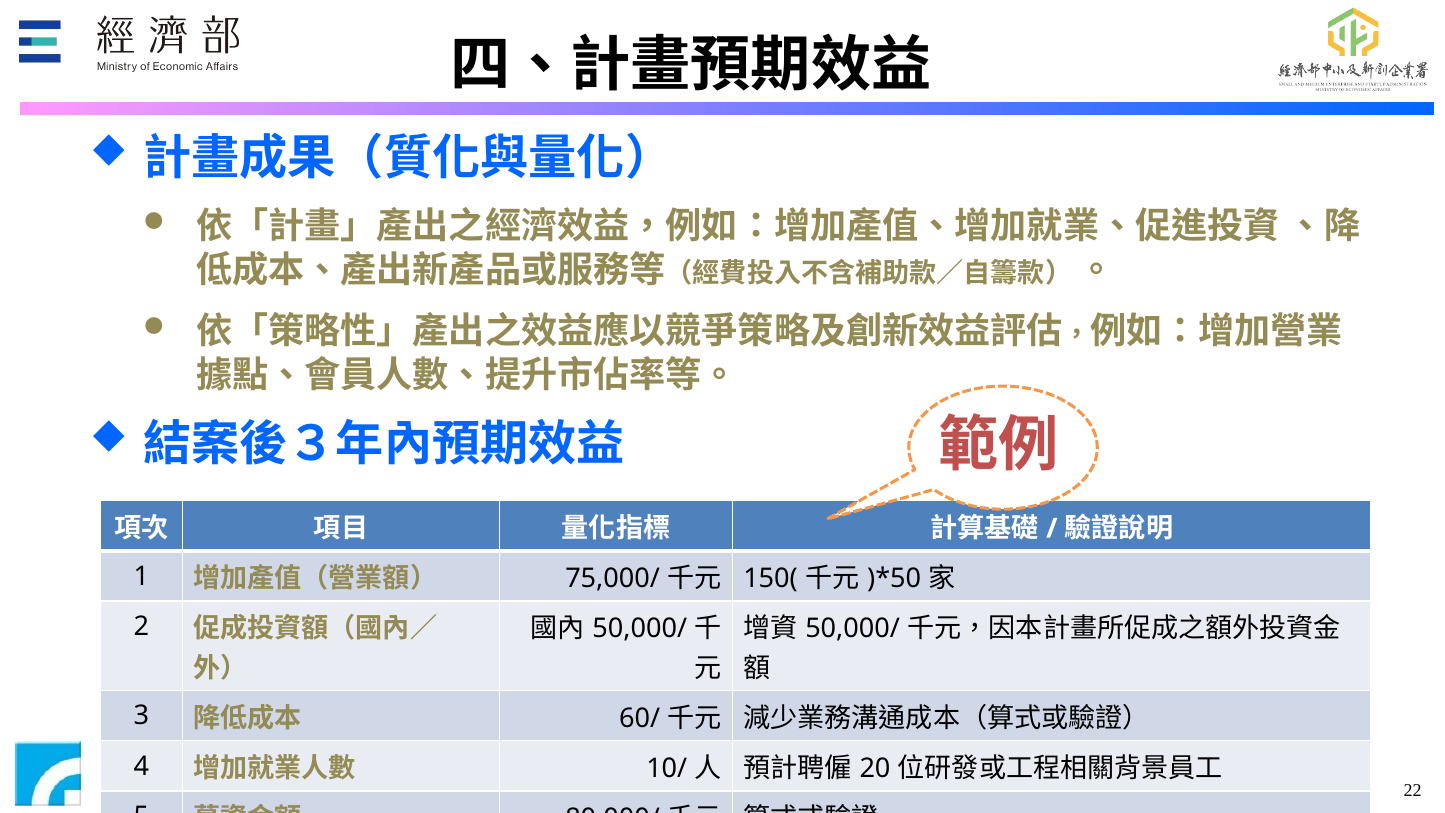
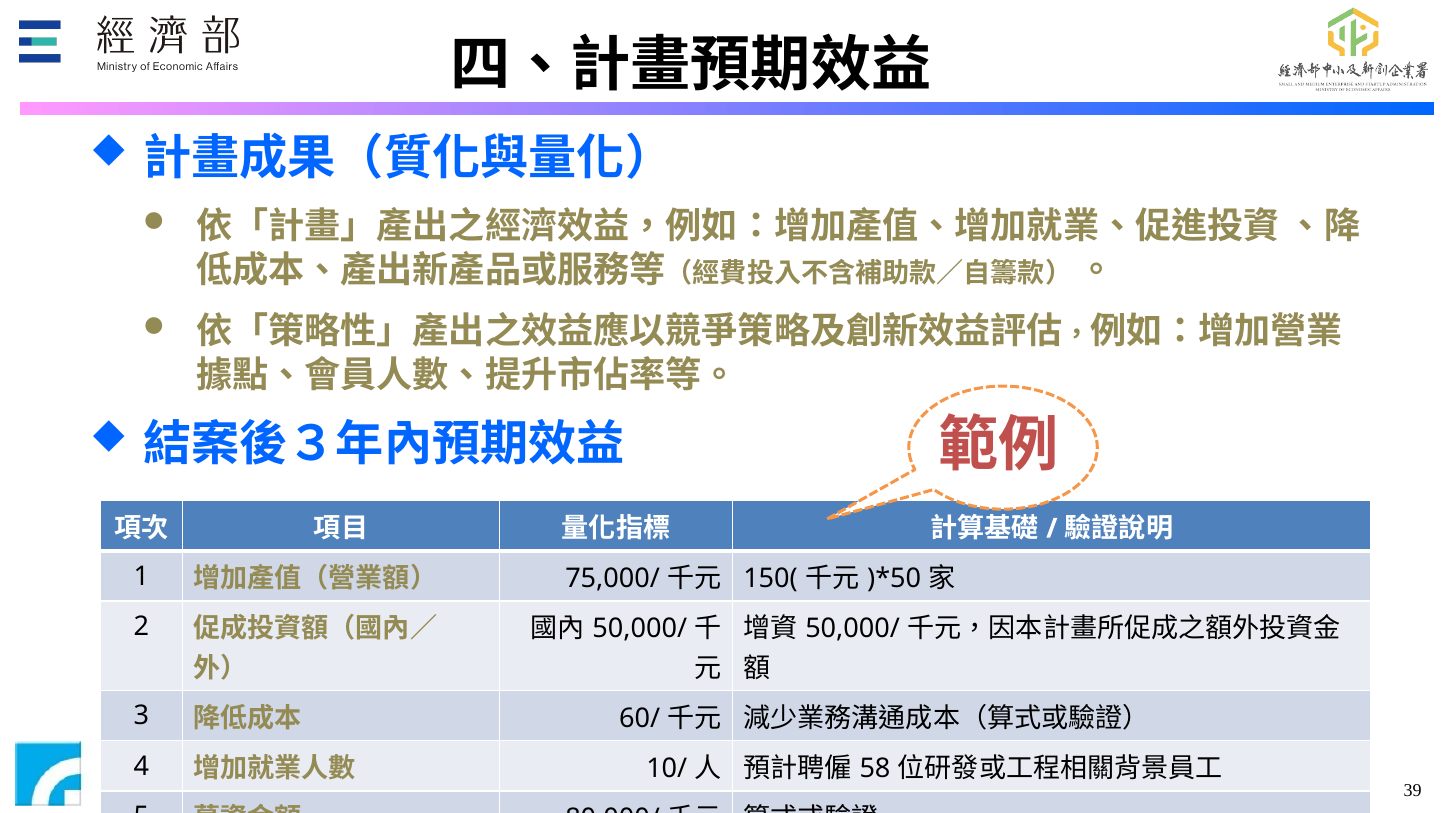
20: 20 -> 58
22: 22 -> 39
